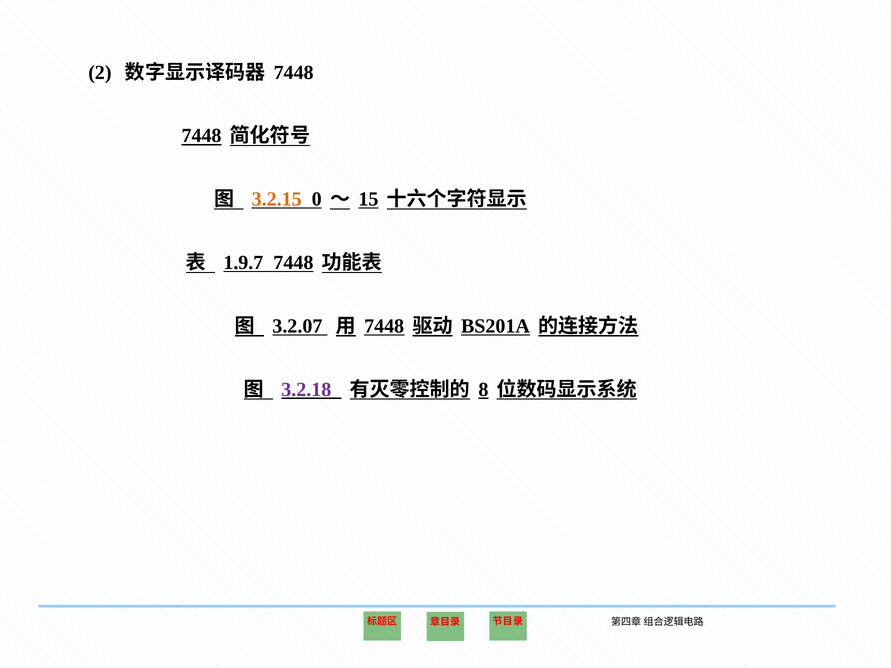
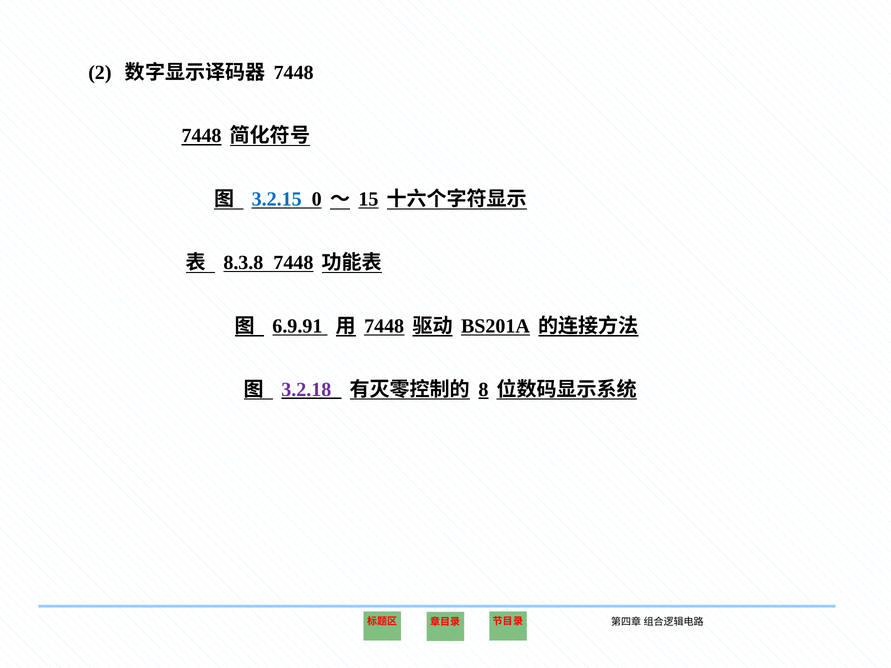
3.2.15 colour: orange -> blue
1.9.7: 1.9.7 -> 8.3.8
3.2.07: 3.2.07 -> 6.9.91
